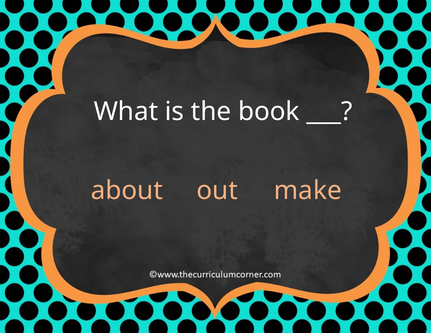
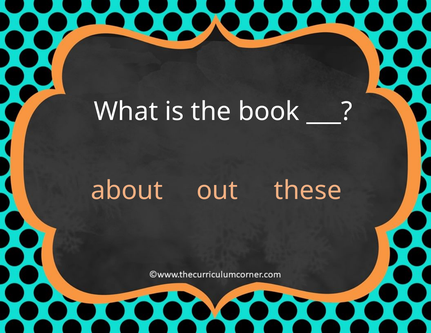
make: make -> these
